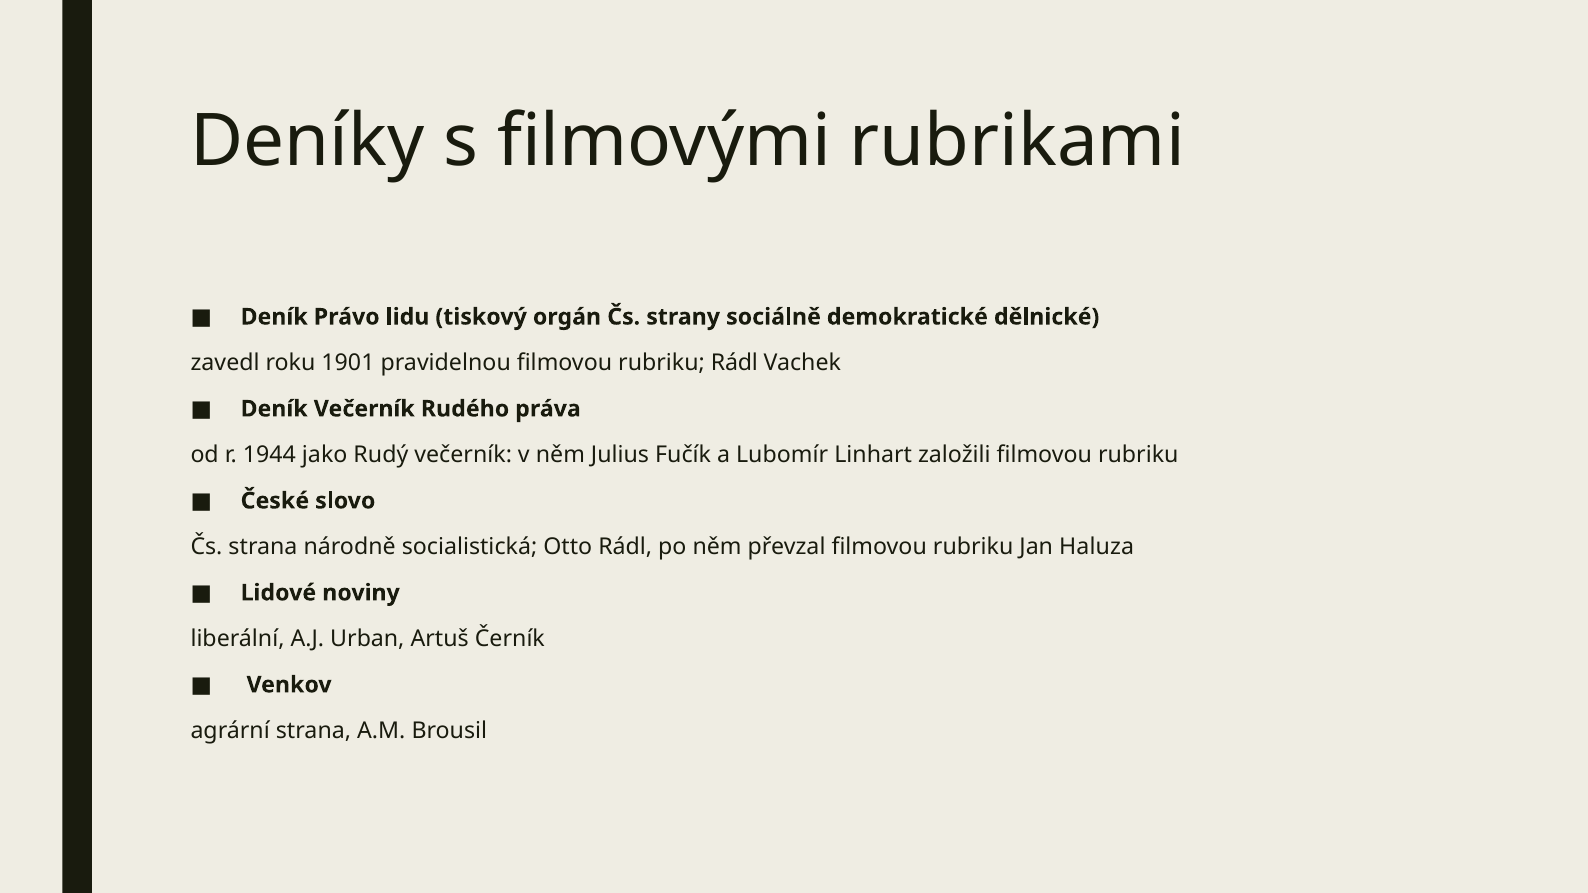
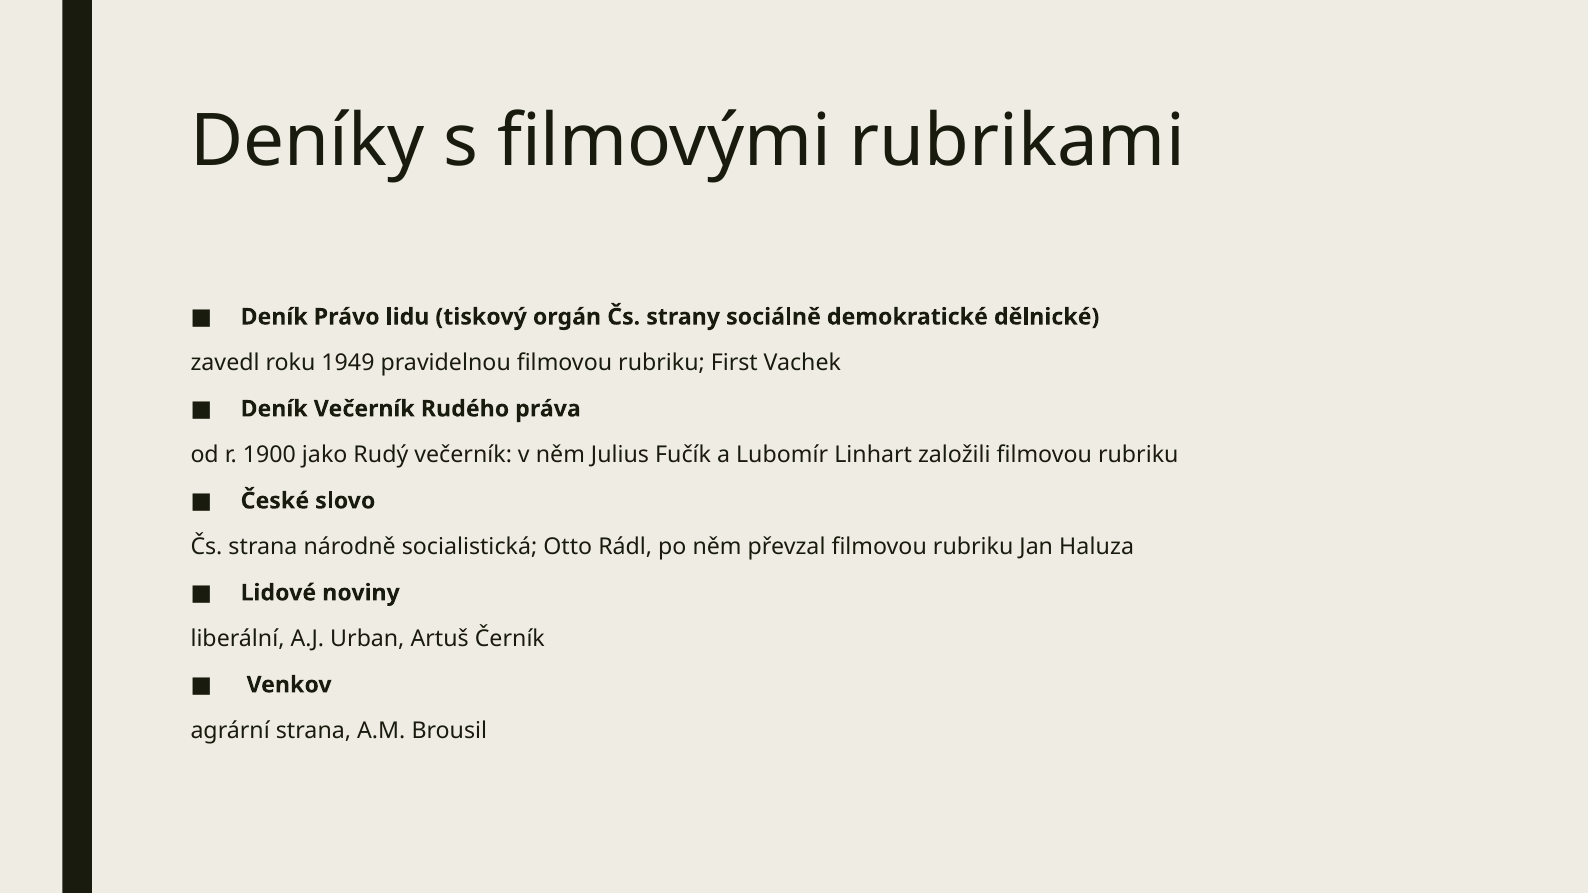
1901: 1901 -> 1949
rubriku Rádl: Rádl -> First
1944: 1944 -> 1900
